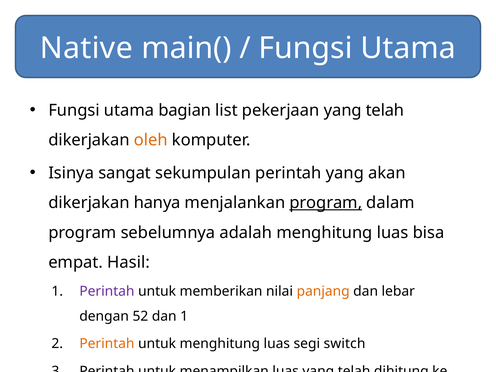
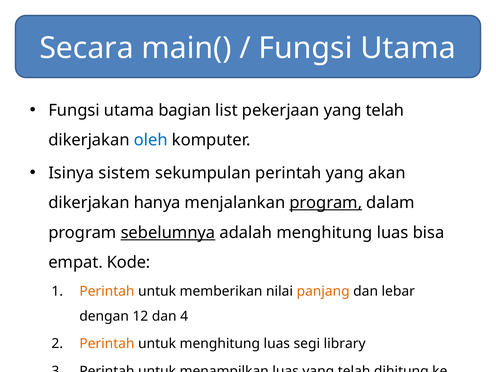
Native: Native -> Secara
oleh colour: orange -> blue
sangat: sangat -> sistem
sebelumnya underline: none -> present
Hasil: Hasil -> Kode
Perintah at (107, 291) colour: purple -> orange
52: 52 -> 12
dan 1: 1 -> 4
switch: switch -> library
